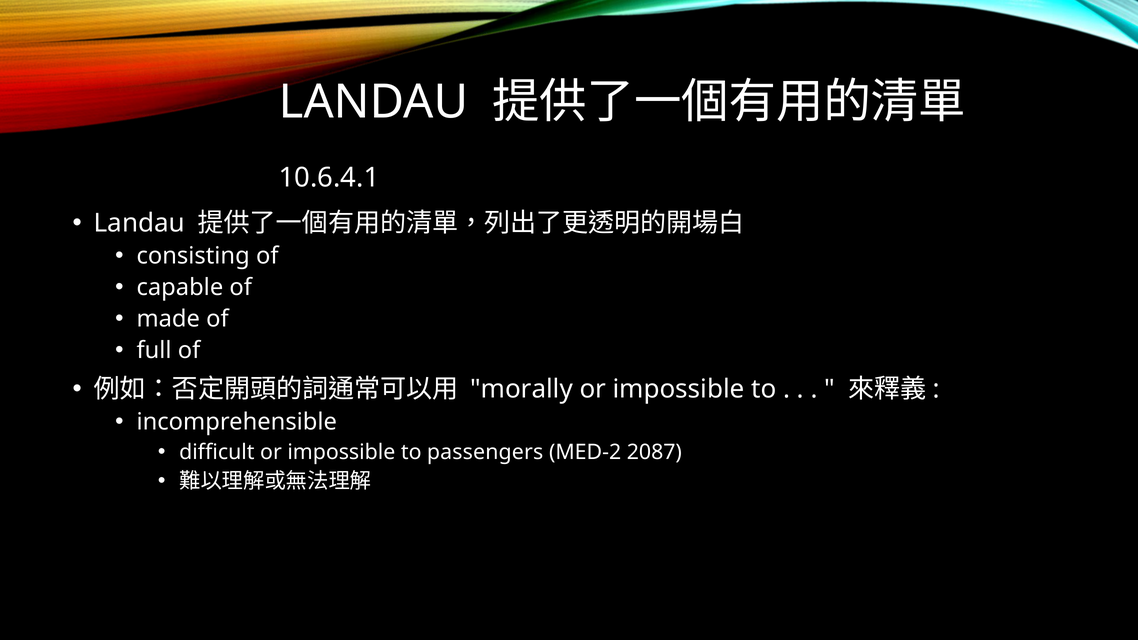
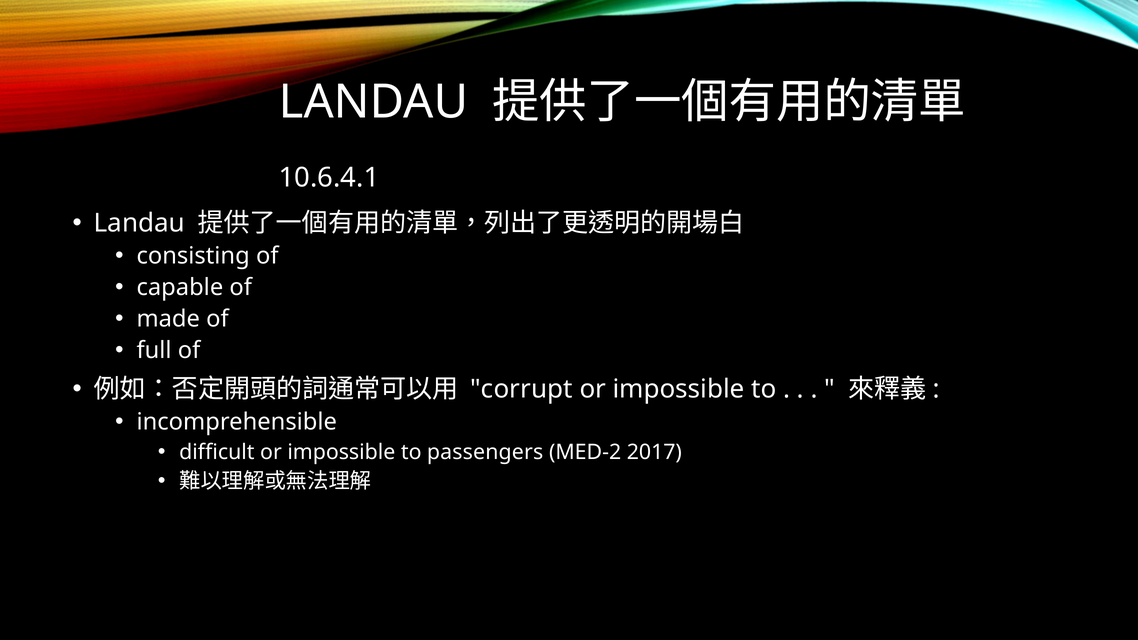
morally: morally -> corrupt
2087: 2087 -> 2017
